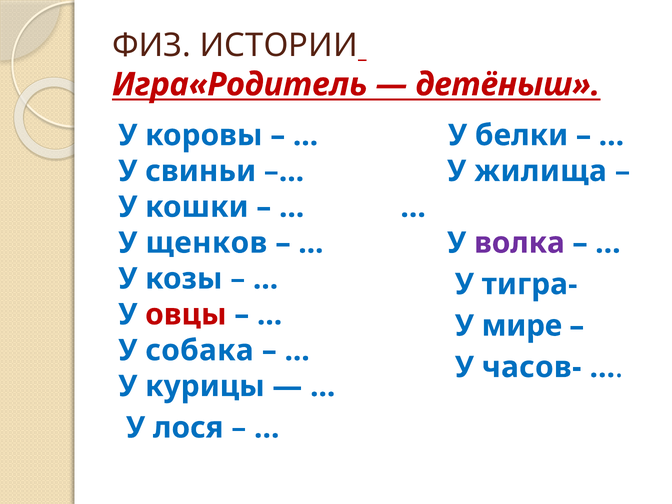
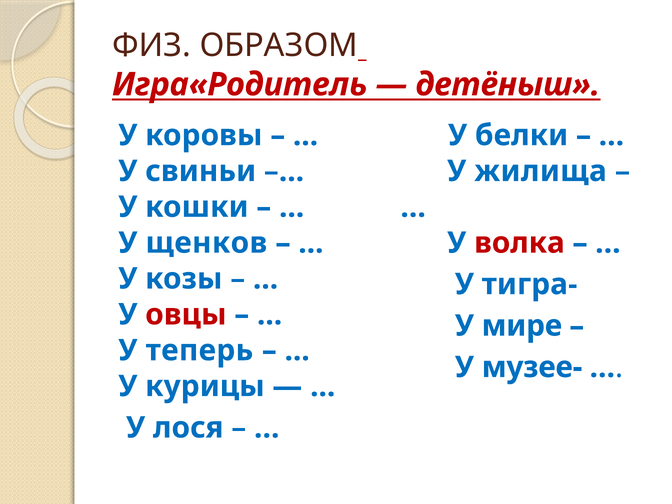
ИСТОРИИ: ИСТОРИИ -> ОБРАЗОМ
волка colour: purple -> red
собака: собака -> теперь
часов-: часов- -> музее-
